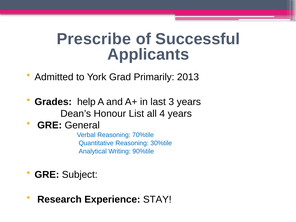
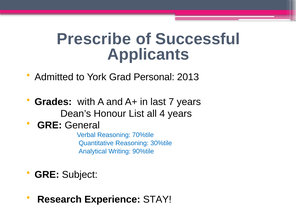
Primarily: Primarily -> Personal
help: help -> with
3: 3 -> 7
